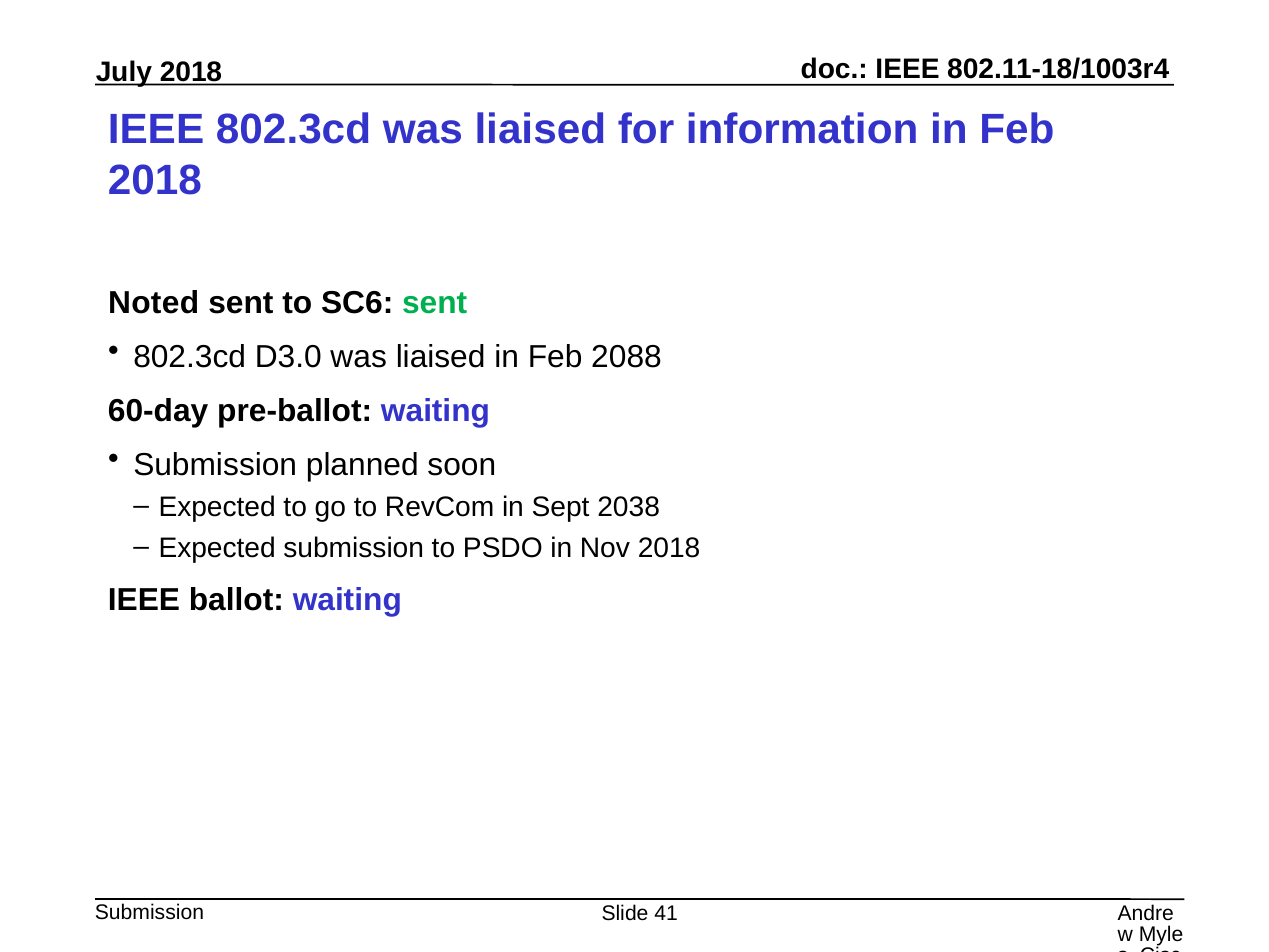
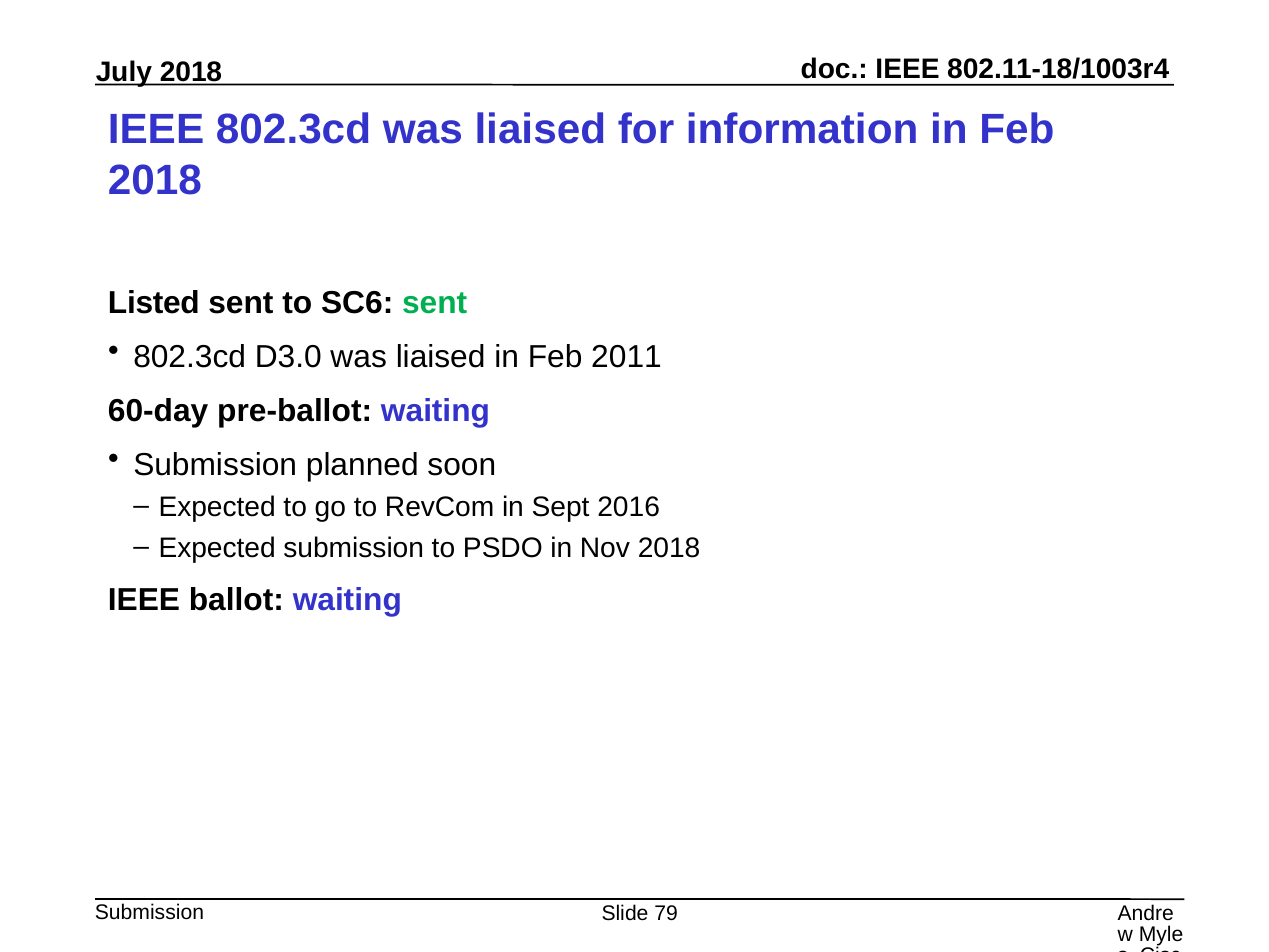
Noted: Noted -> Listed
2088: 2088 -> 2011
2038: 2038 -> 2016
41: 41 -> 79
